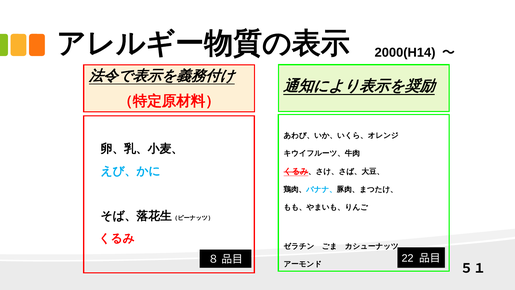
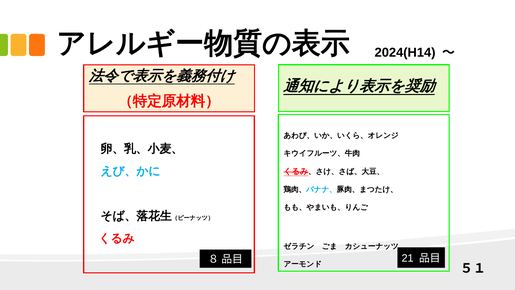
2000(H14: 2000(H14 -> 2024(H14
22: 22 -> 21
